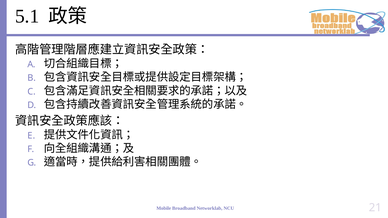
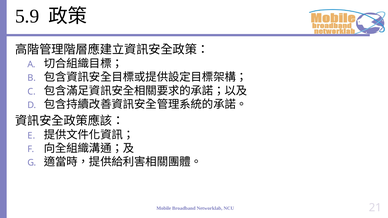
5.1: 5.1 -> 5.9
